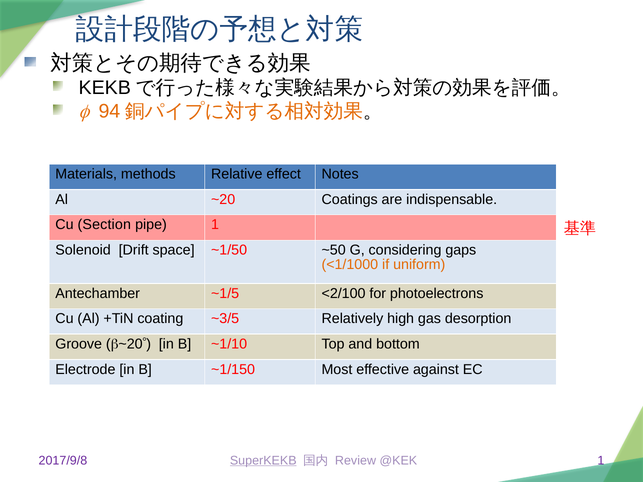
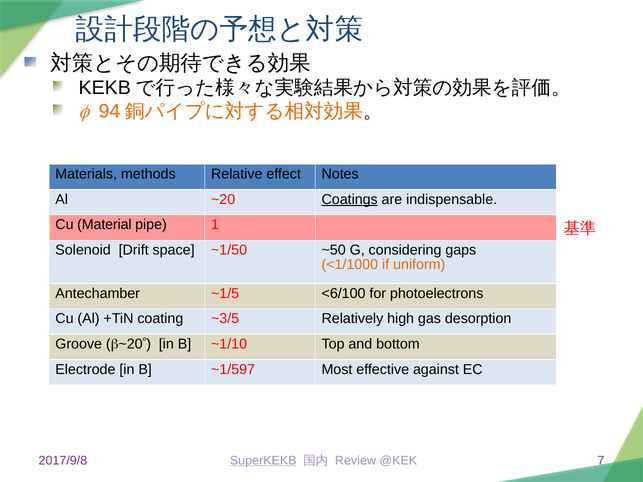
Coatings underline: none -> present
Section: Section -> Material
<2/100: <2/100 -> <6/100
~1/150: ~1/150 -> ~1/597
@KEK 1: 1 -> 7
